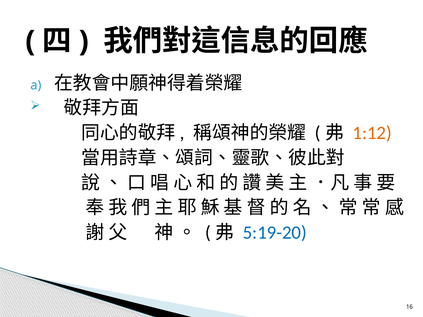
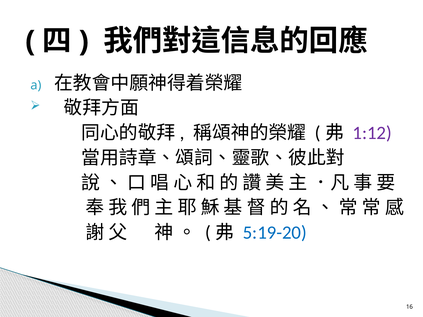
1:12 colour: orange -> purple
